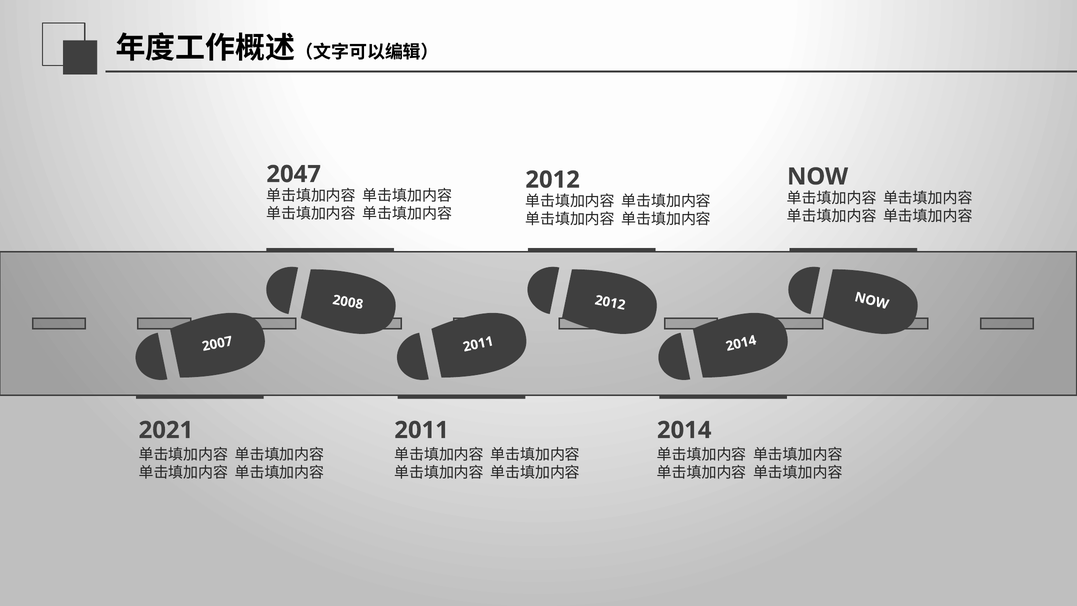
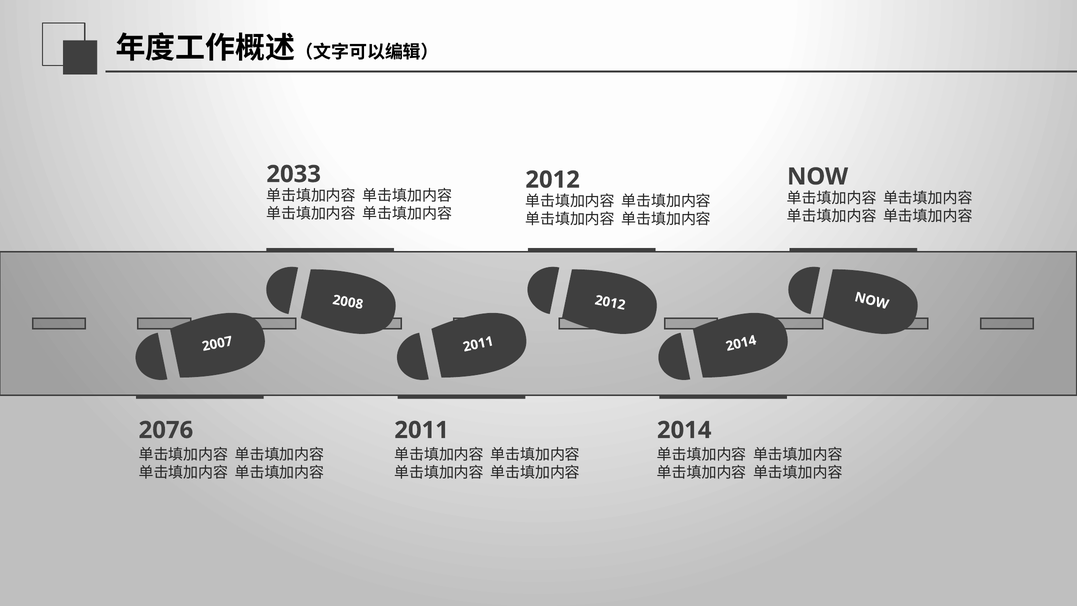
2047: 2047 -> 2033
2021: 2021 -> 2076
